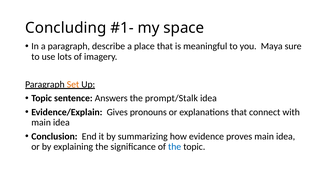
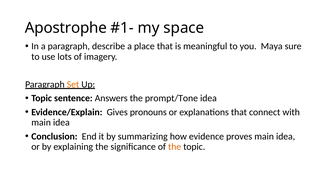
Concluding: Concluding -> Apostrophe
prompt/Stalk: prompt/Stalk -> prompt/Tone
the at (175, 146) colour: blue -> orange
